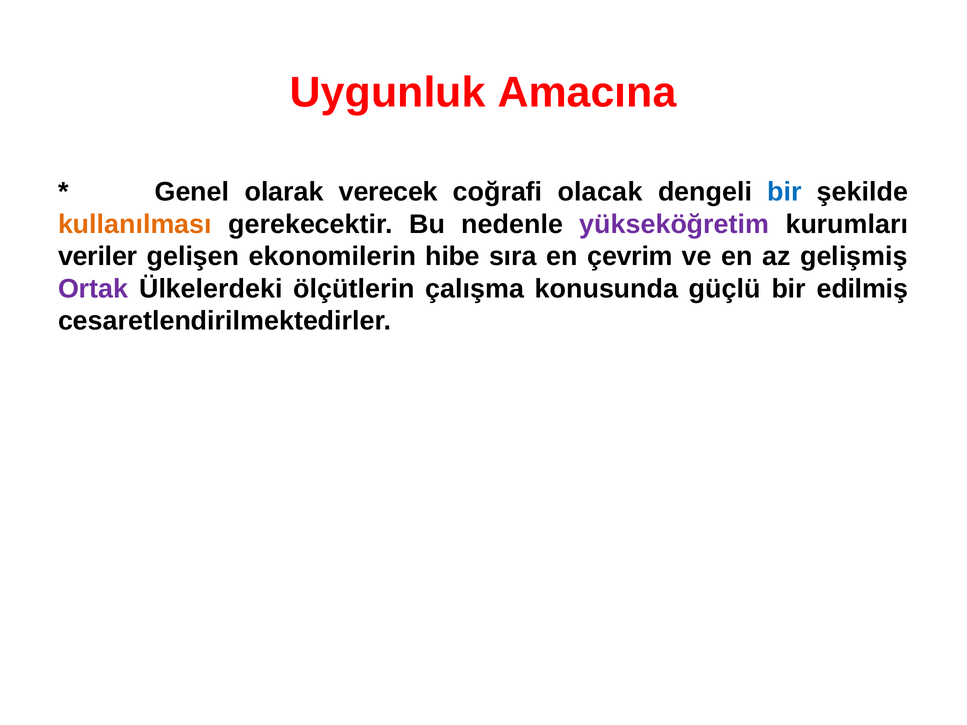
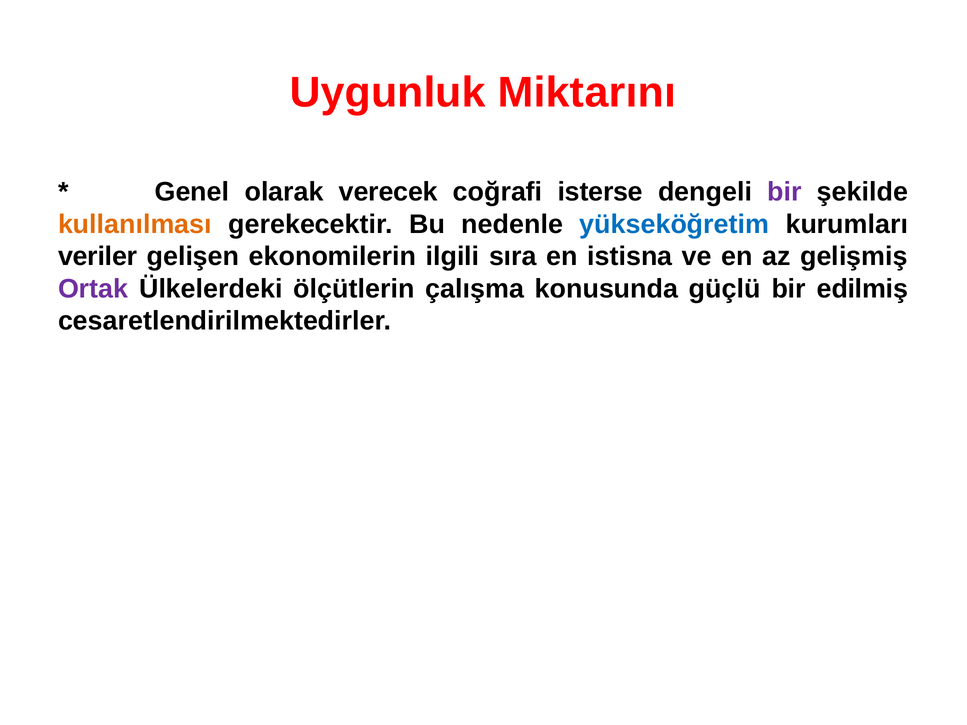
Amacına: Amacına -> Miktarını
olacak: olacak -> isterse
bir at (785, 192) colour: blue -> purple
yükseköğretim colour: purple -> blue
hibe: hibe -> ilgili
çevrim: çevrim -> istisna
